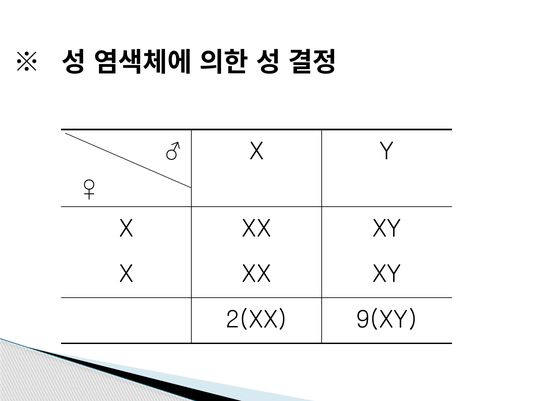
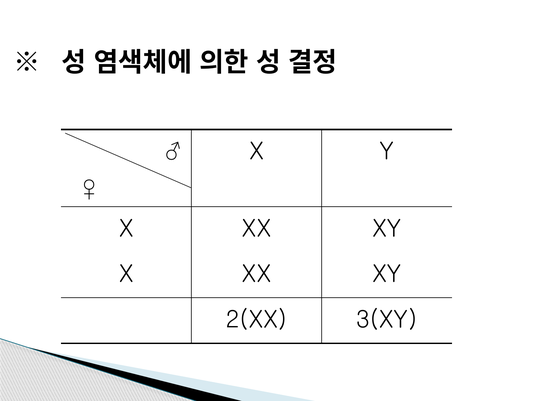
9(XY: 9(XY -> 3(XY
